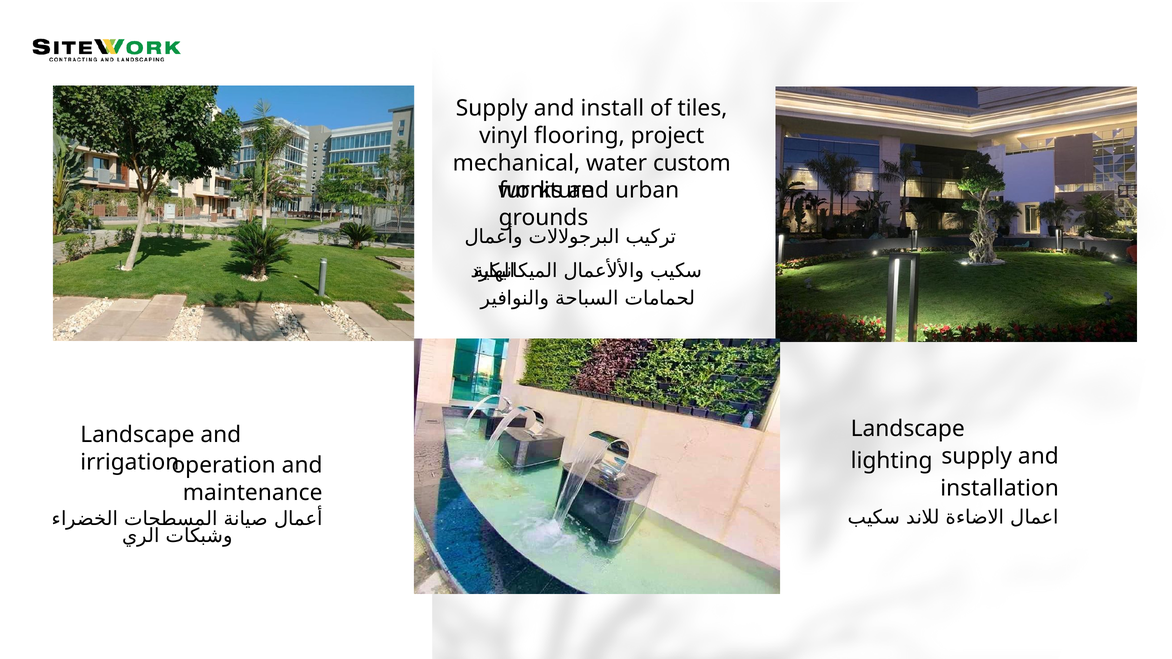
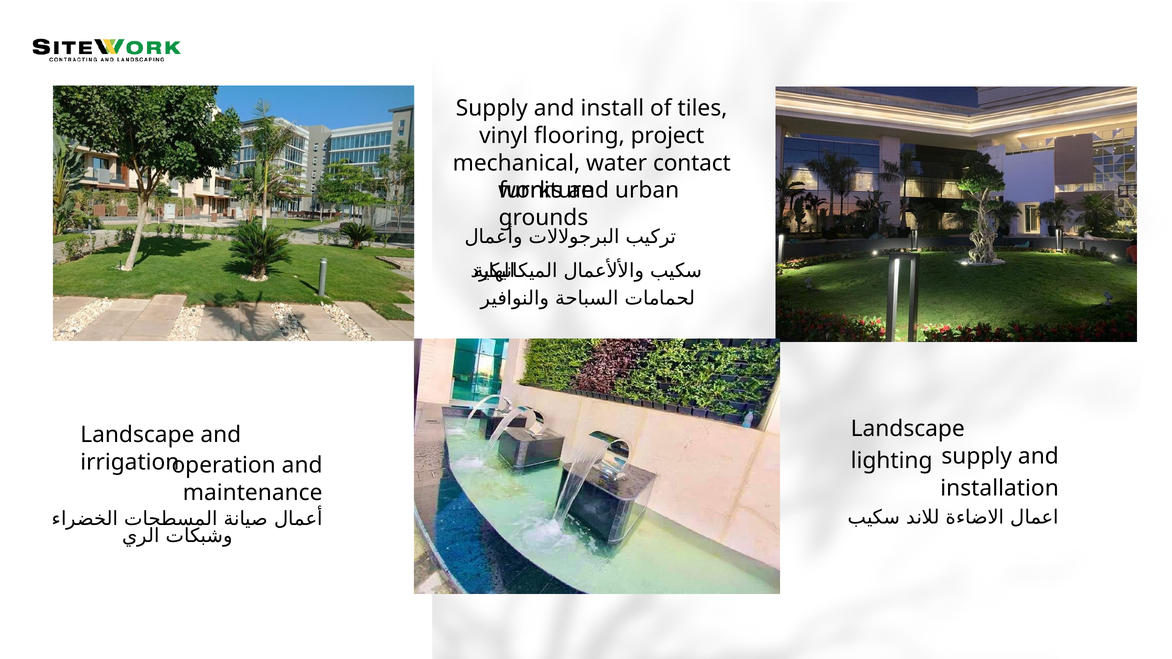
custom: custom -> contact
